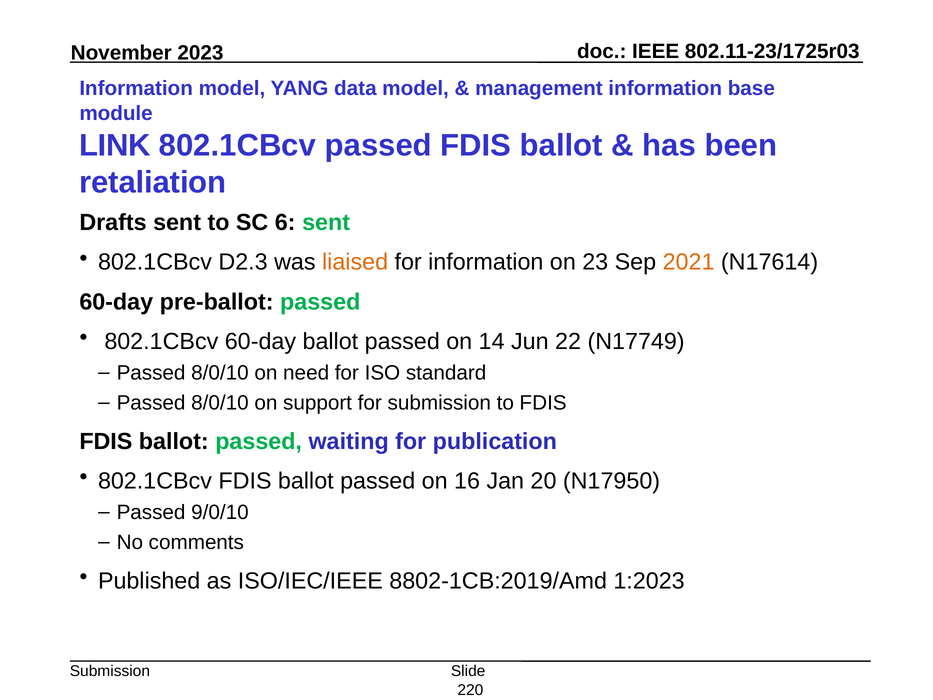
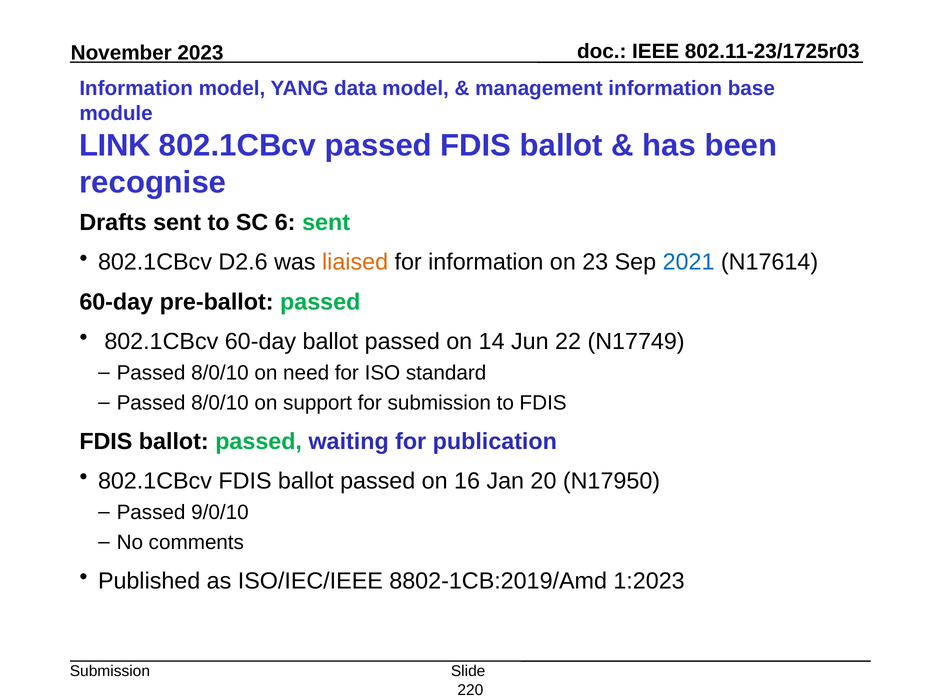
retaliation: retaliation -> recognise
D2.3: D2.3 -> D2.6
2021 colour: orange -> blue
